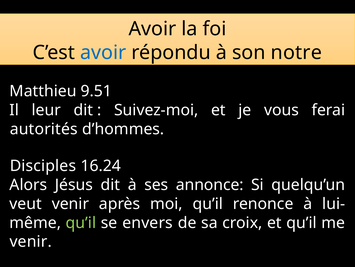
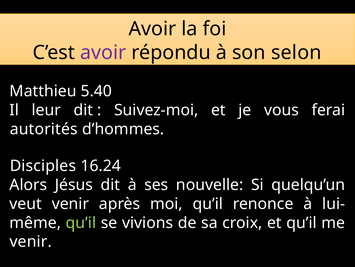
avoir at (103, 52) colour: blue -> purple
notre: notre -> selon
9.51: 9.51 -> 5.40
annonce: annonce -> nouvelle
envers: envers -> vivions
